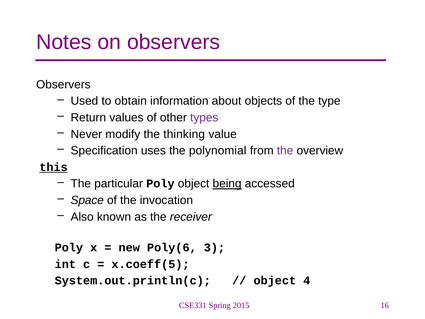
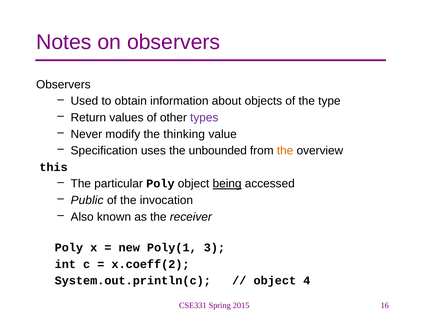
polynomial: polynomial -> unbounded
the at (285, 151) colour: purple -> orange
this underline: present -> none
Space: Space -> Public
Poly(6: Poly(6 -> Poly(1
x.coeff(5: x.coeff(5 -> x.coeff(2
